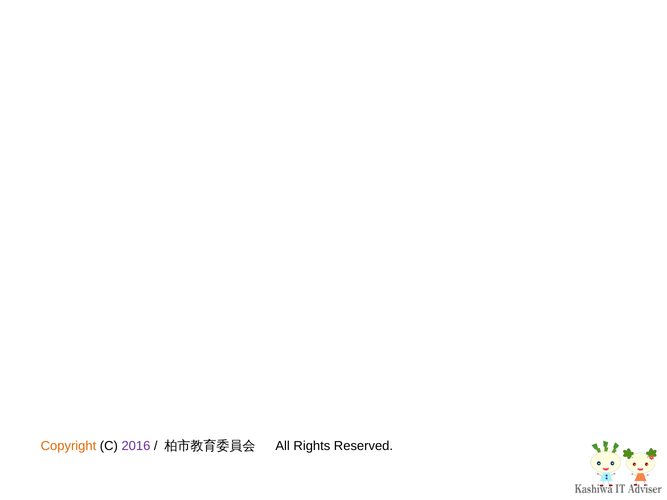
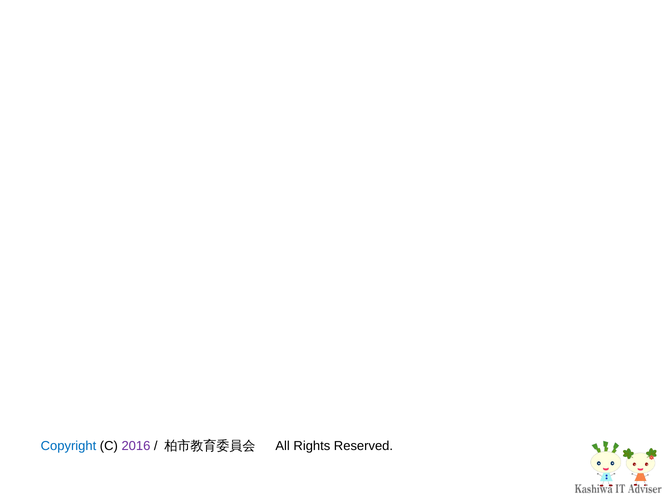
Copyright colour: orange -> blue
